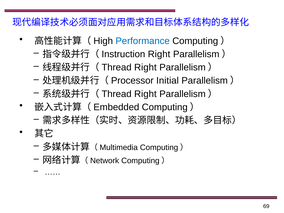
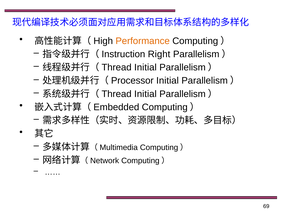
Performance colour: blue -> orange
Right at (145, 67): Right -> Initial
Right at (145, 94): Right -> Initial
